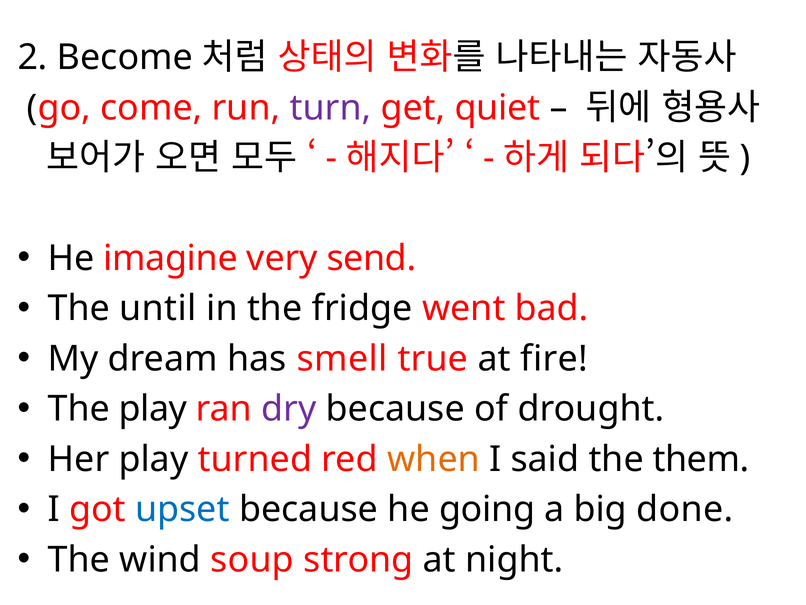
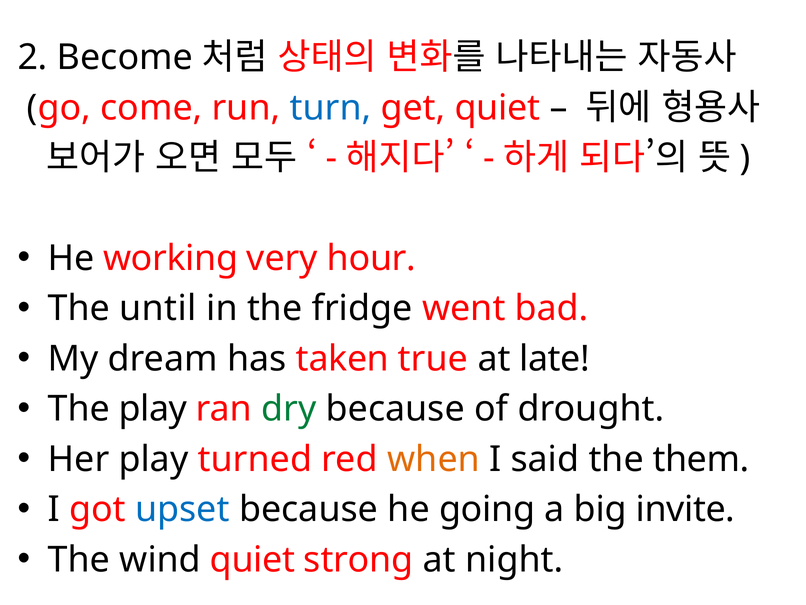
turn colour: purple -> blue
imagine: imagine -> working
send: send -> hour
smell: smell -> taken
fire: fire -> late
dry colour: purple -> green
done: done -> invite
wind soup: soup -> quiet
